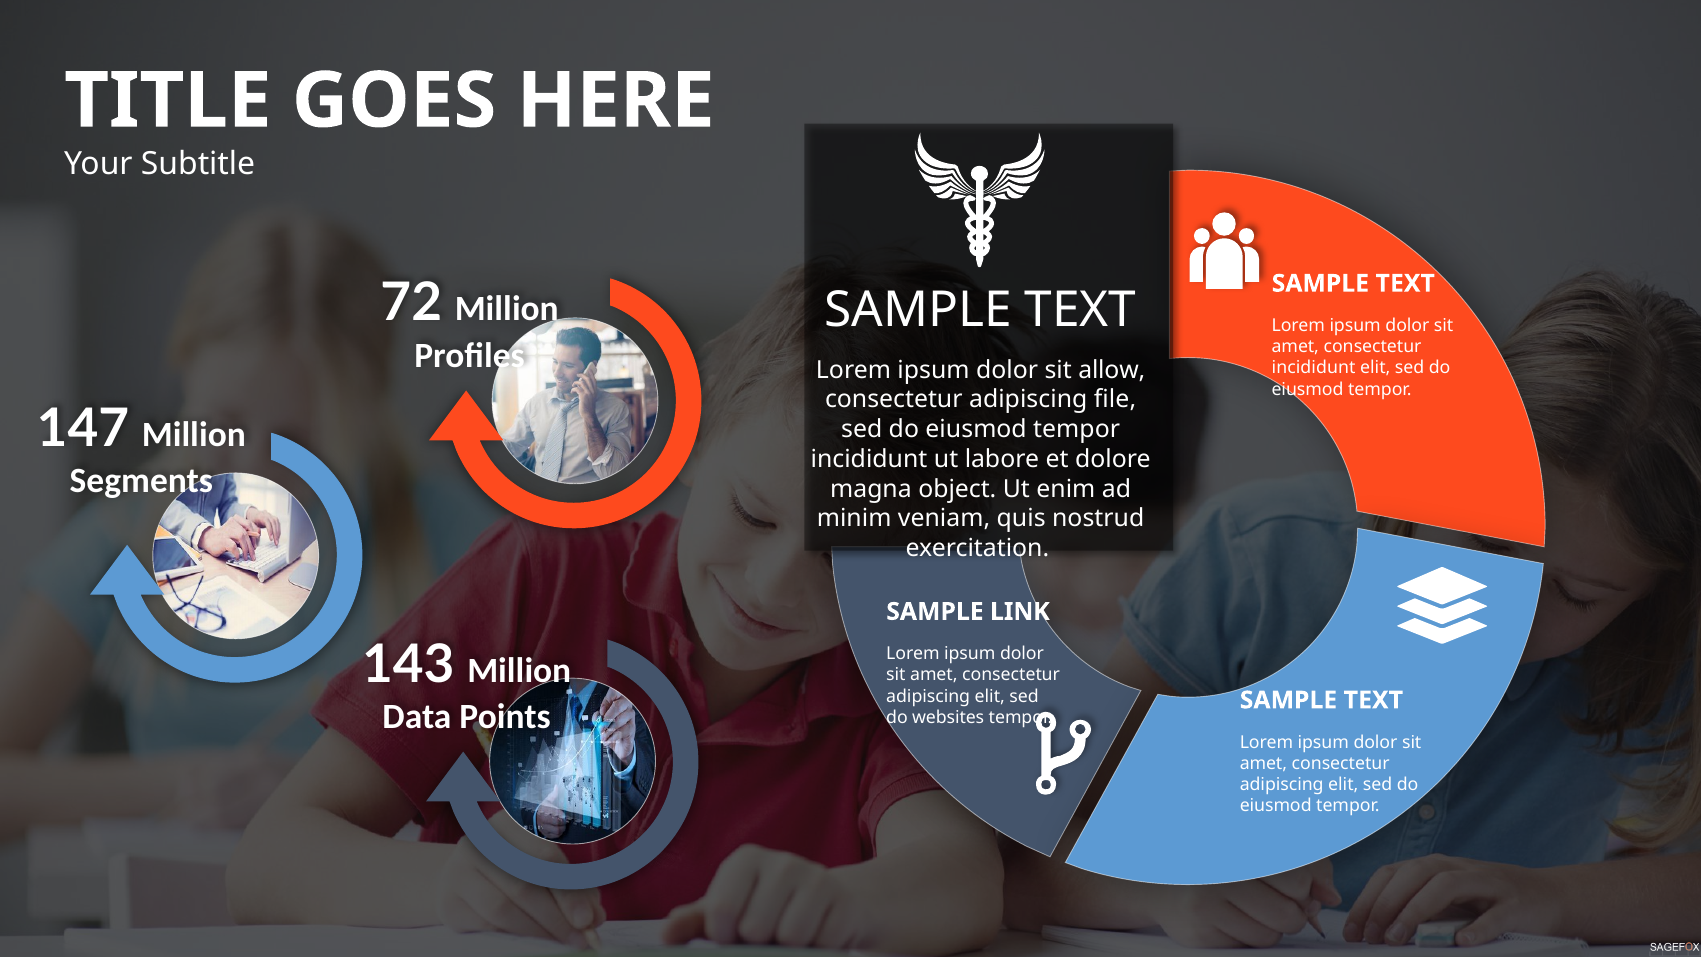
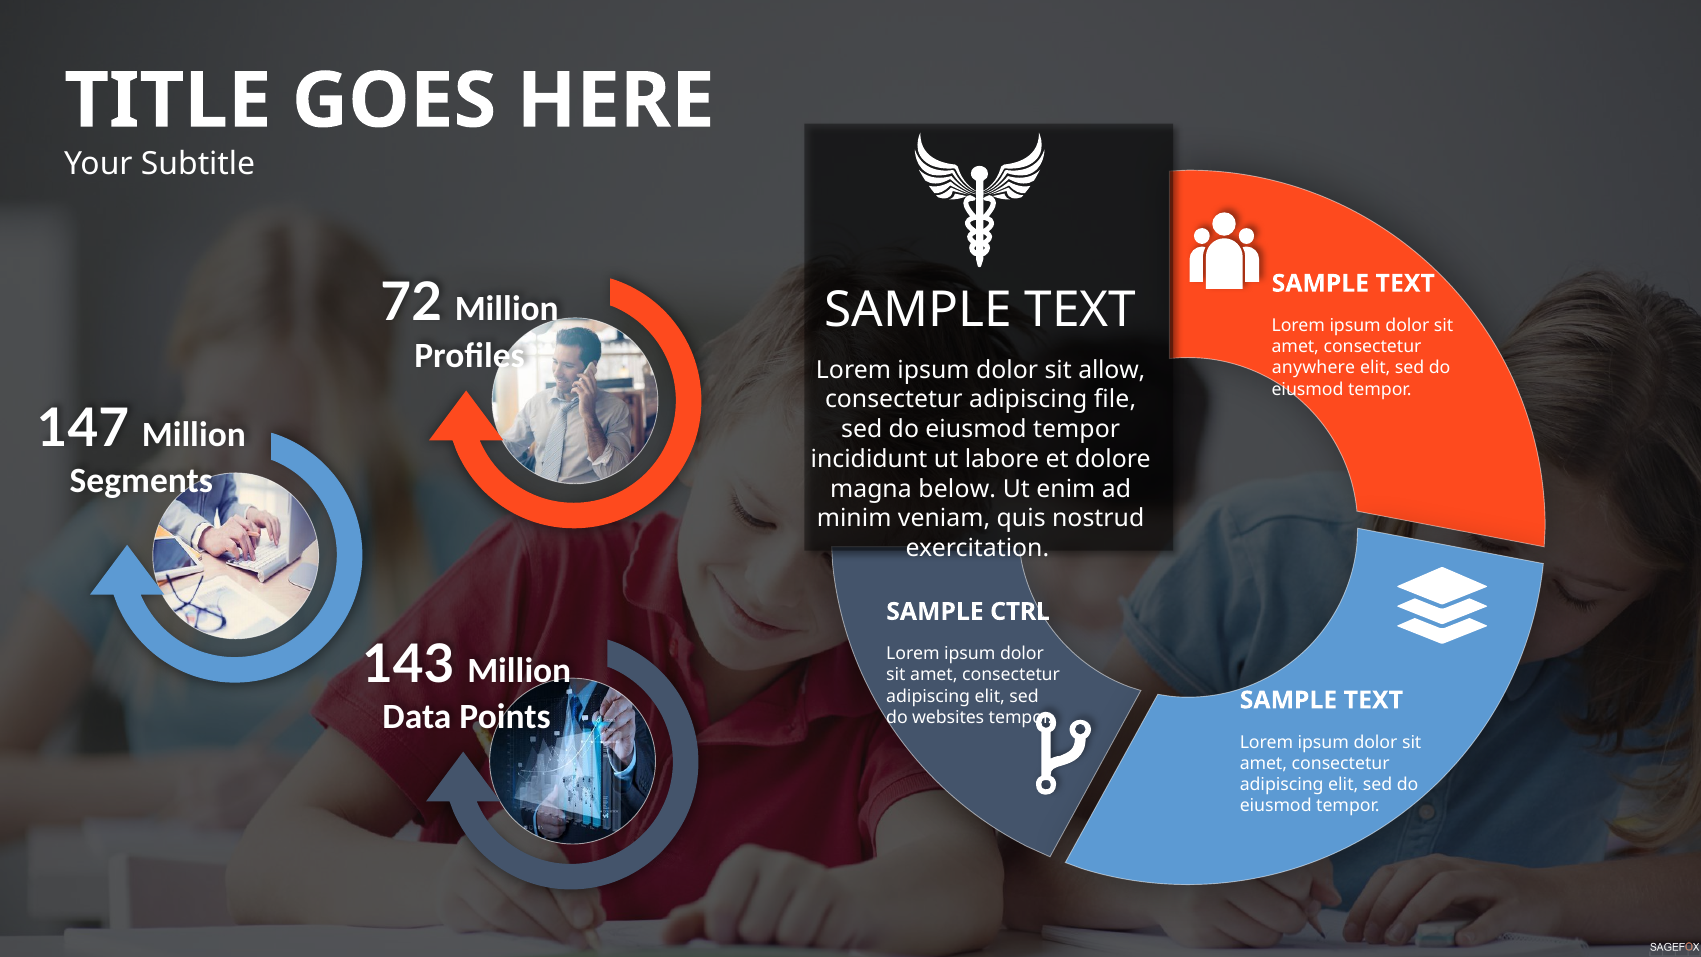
incididunt at (1314, 368): incididunt -> anywhere
object: object -> below
LINK: LINK -> CTRL
